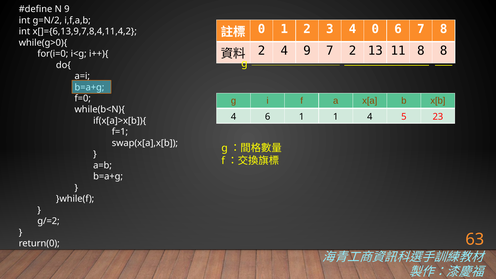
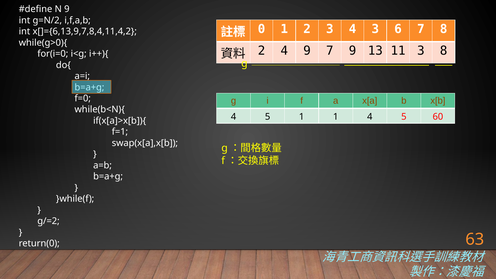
4 0: 0 -> 3
7 2: 2 -> 9
11 8: 8 -> 3
6 at (268, 117): 6 -> 5
23: 23 -> 60
